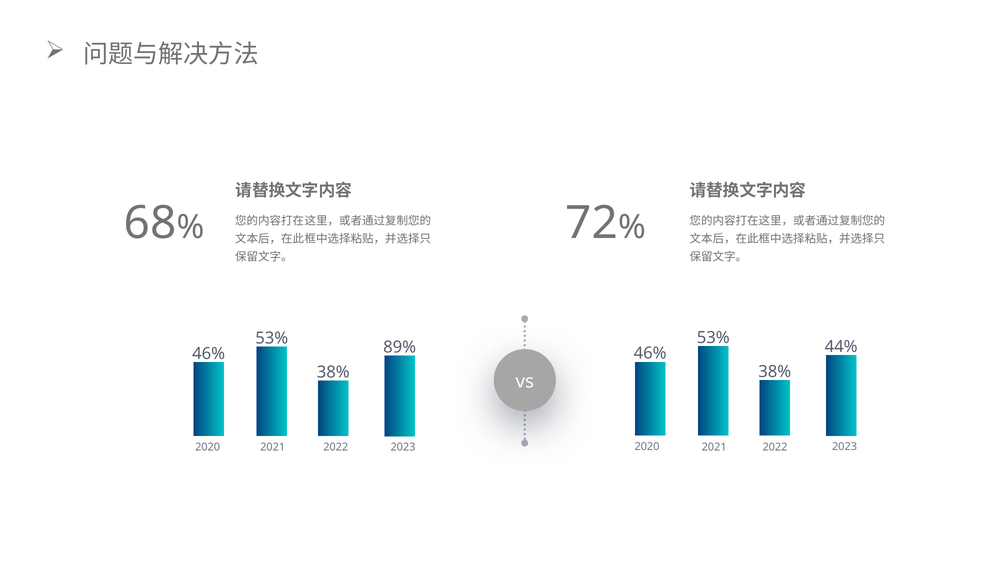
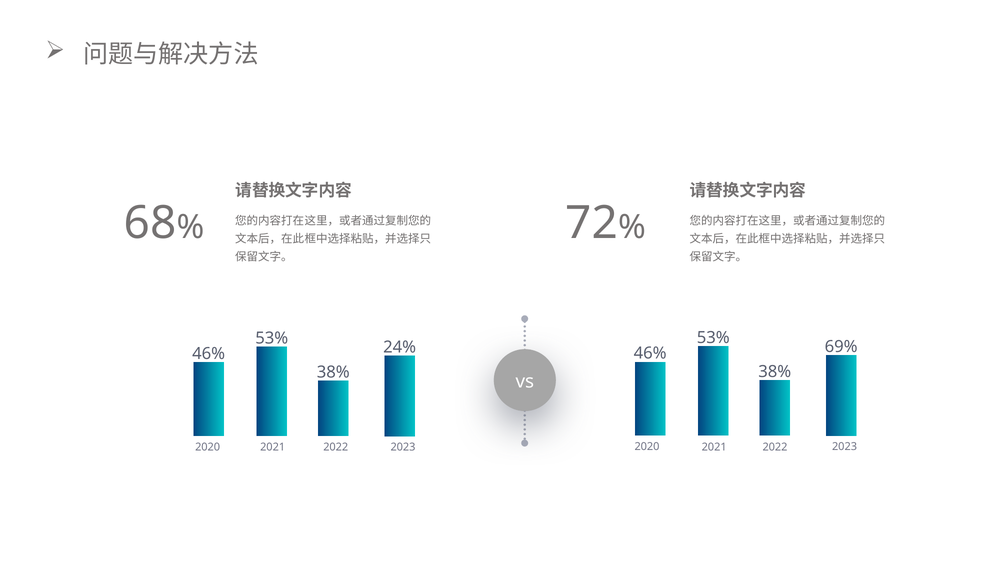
44%: 44% -> 69%
89%: 89% -> 24%
